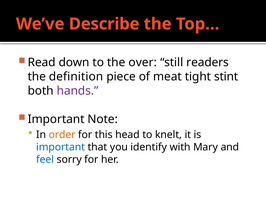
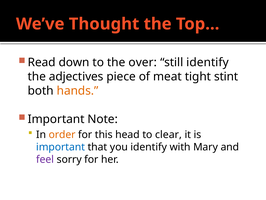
Describe: Describe -> Thought
still readers: readers -> identify
definition: definition -> adjectives
hands colour: purple -> orange
knelt: knelt -> clear
feel colour: blue -> purple
